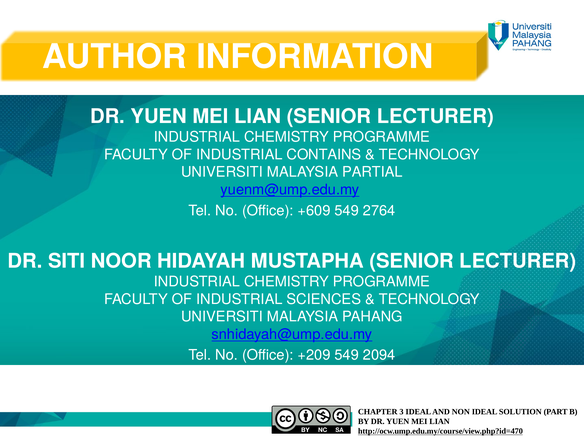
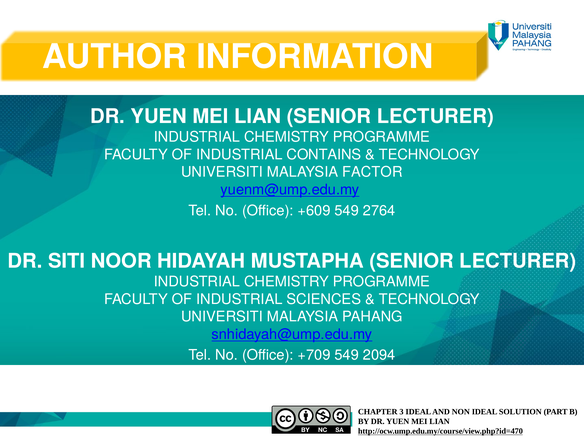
PARTIAL: PARTIAL -> FACTOR
+209: +209 -> +709
